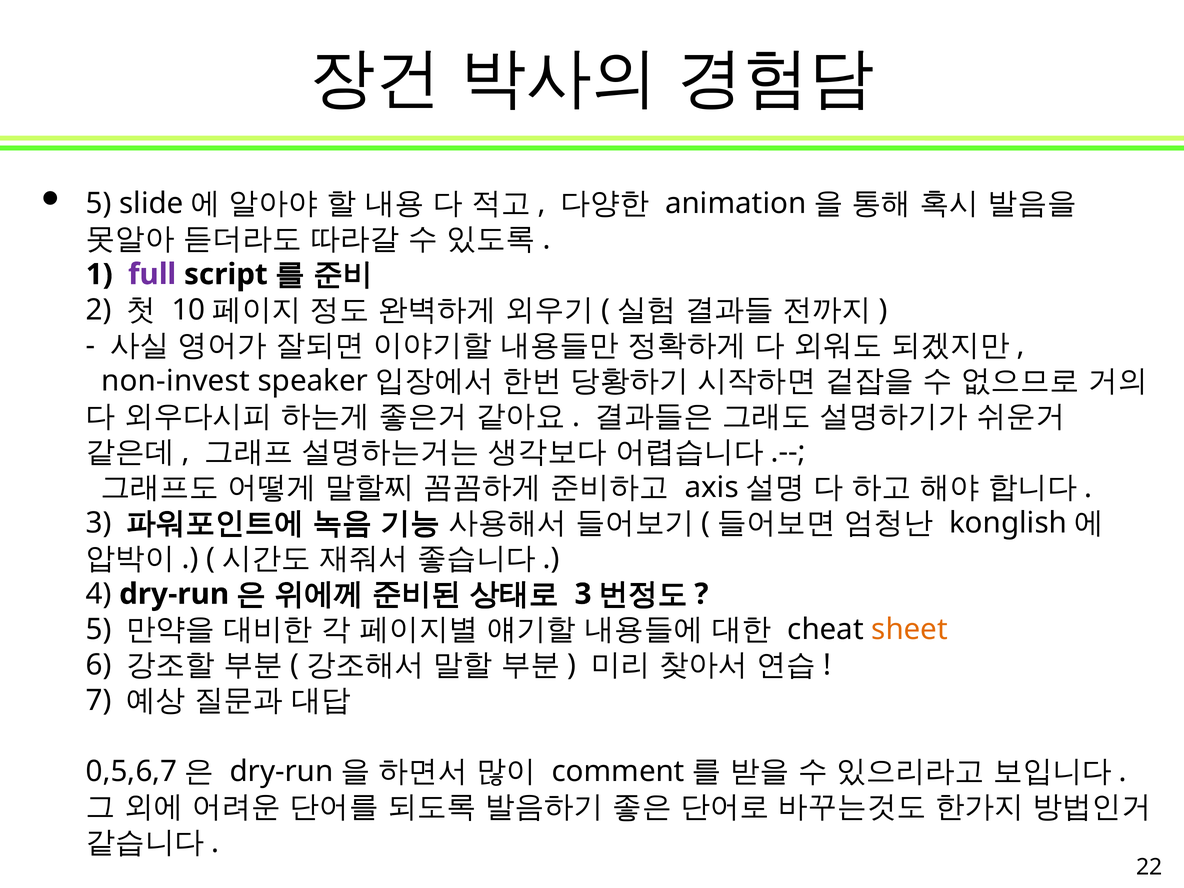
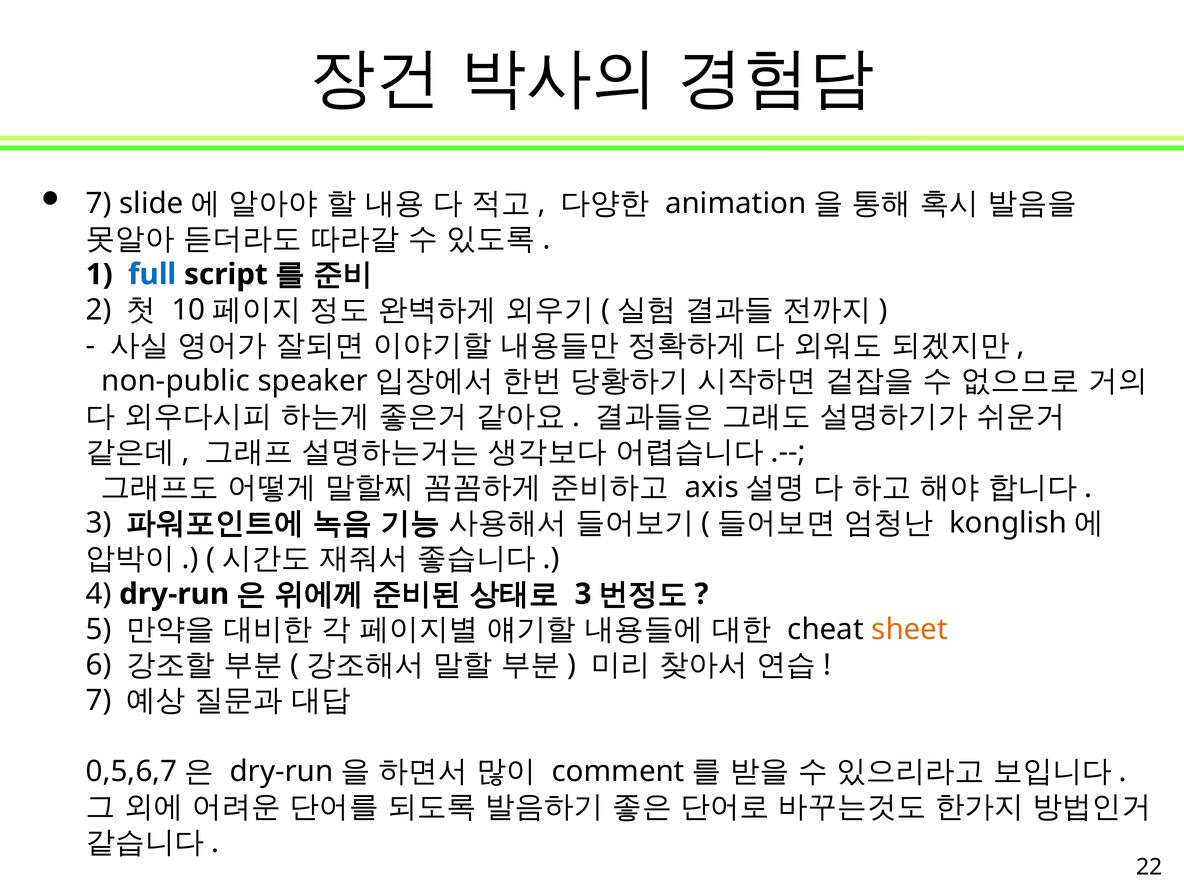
5 at (99, 203): 5 -> 7
full colour: purple -> blue
non-invest: non-invest -> non-public
